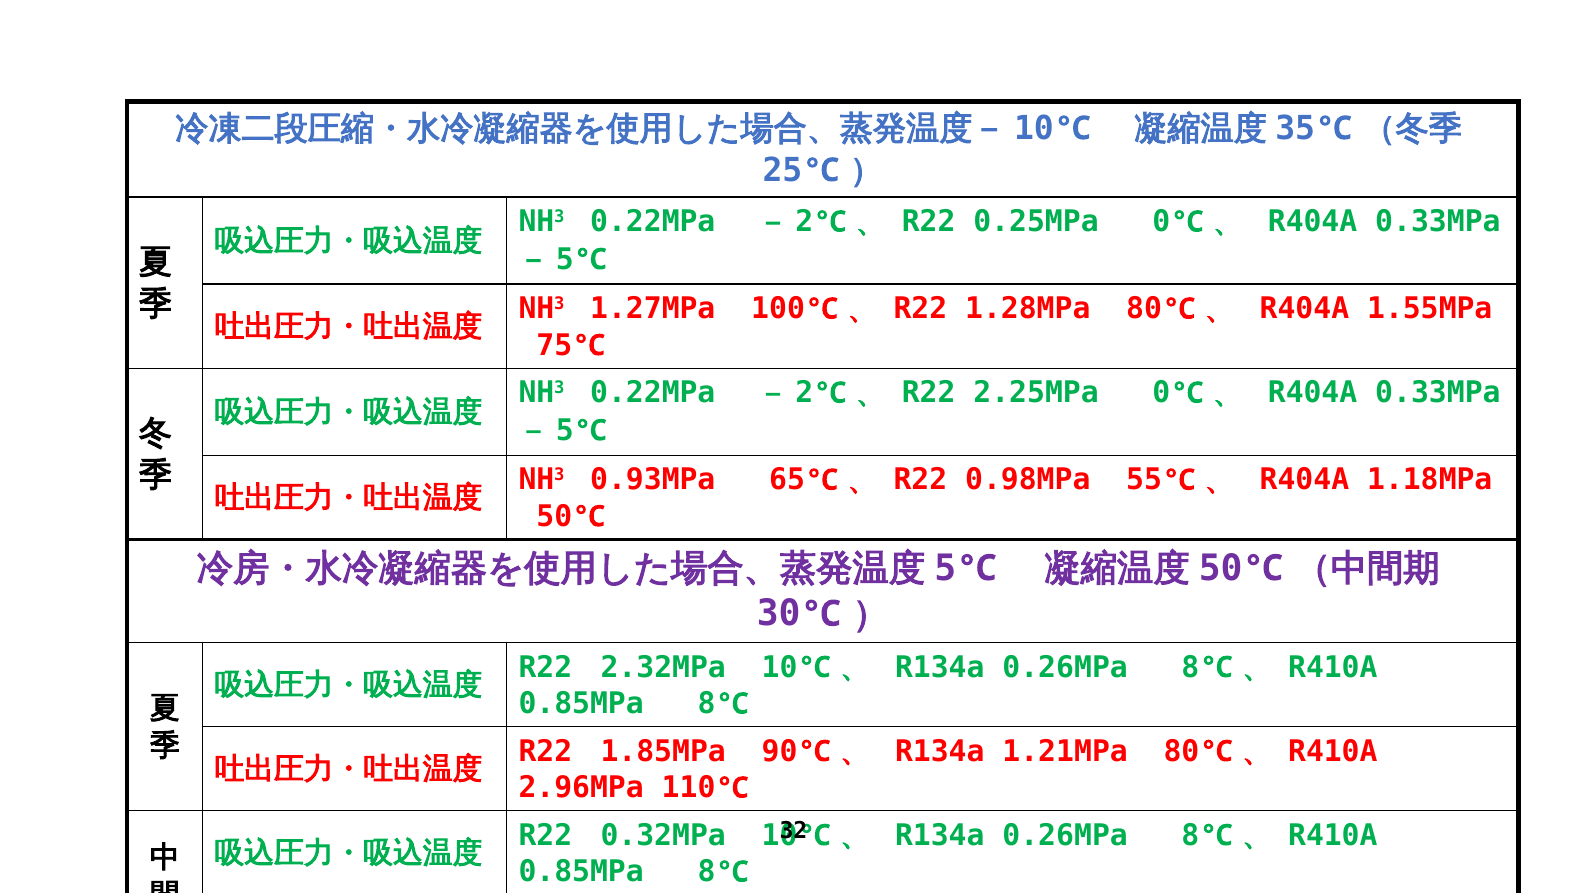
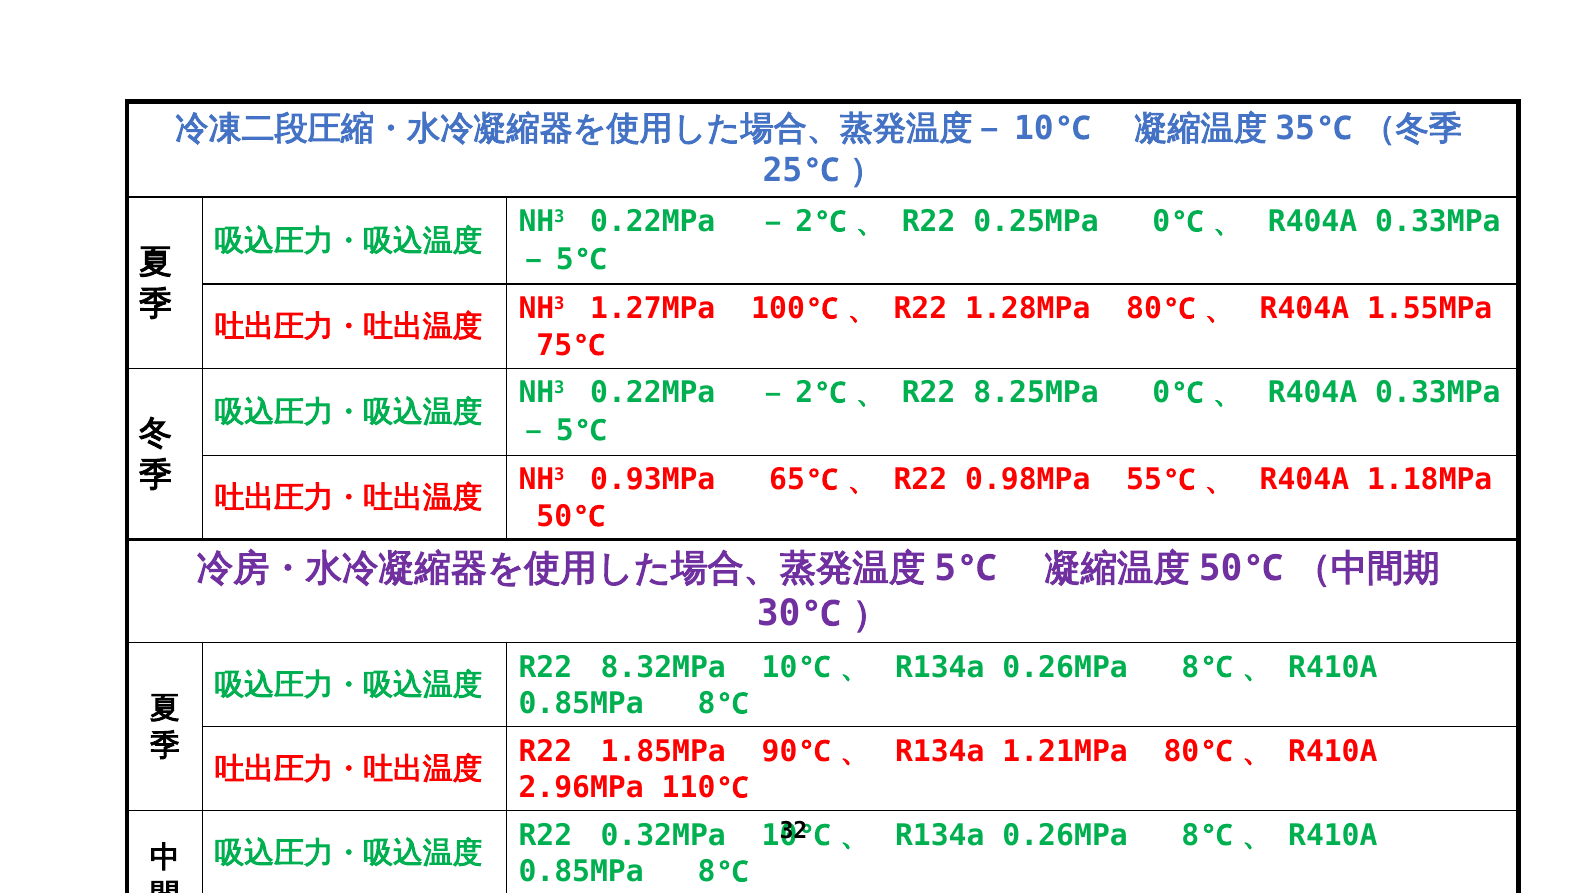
2.25MPa: 2.25MPa -> 8.25MPa
2.32MPa: 2.32MPa -> 8.32MPa
